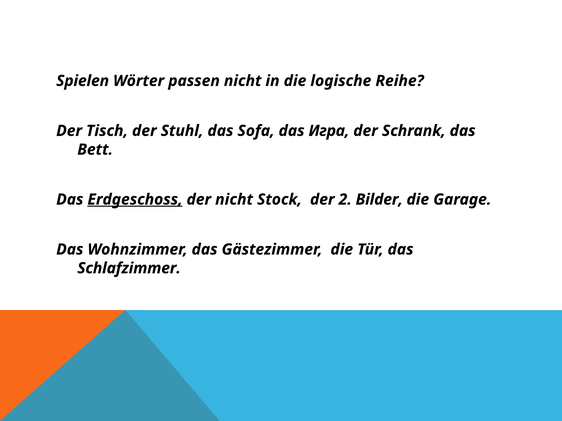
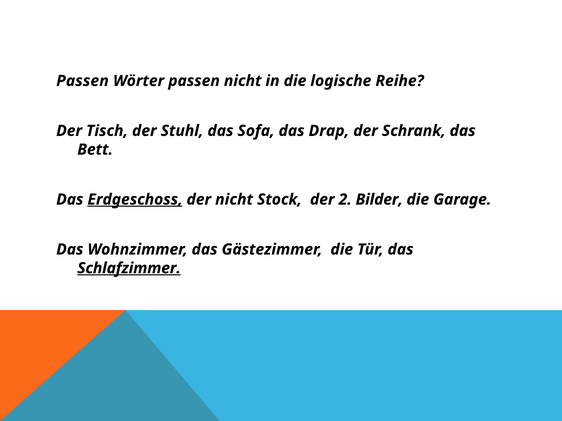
Spielen at (83, 81): Spielen -> Passen
Игра: Игра -> Drap
Schlafzimmer underline: none -> present
